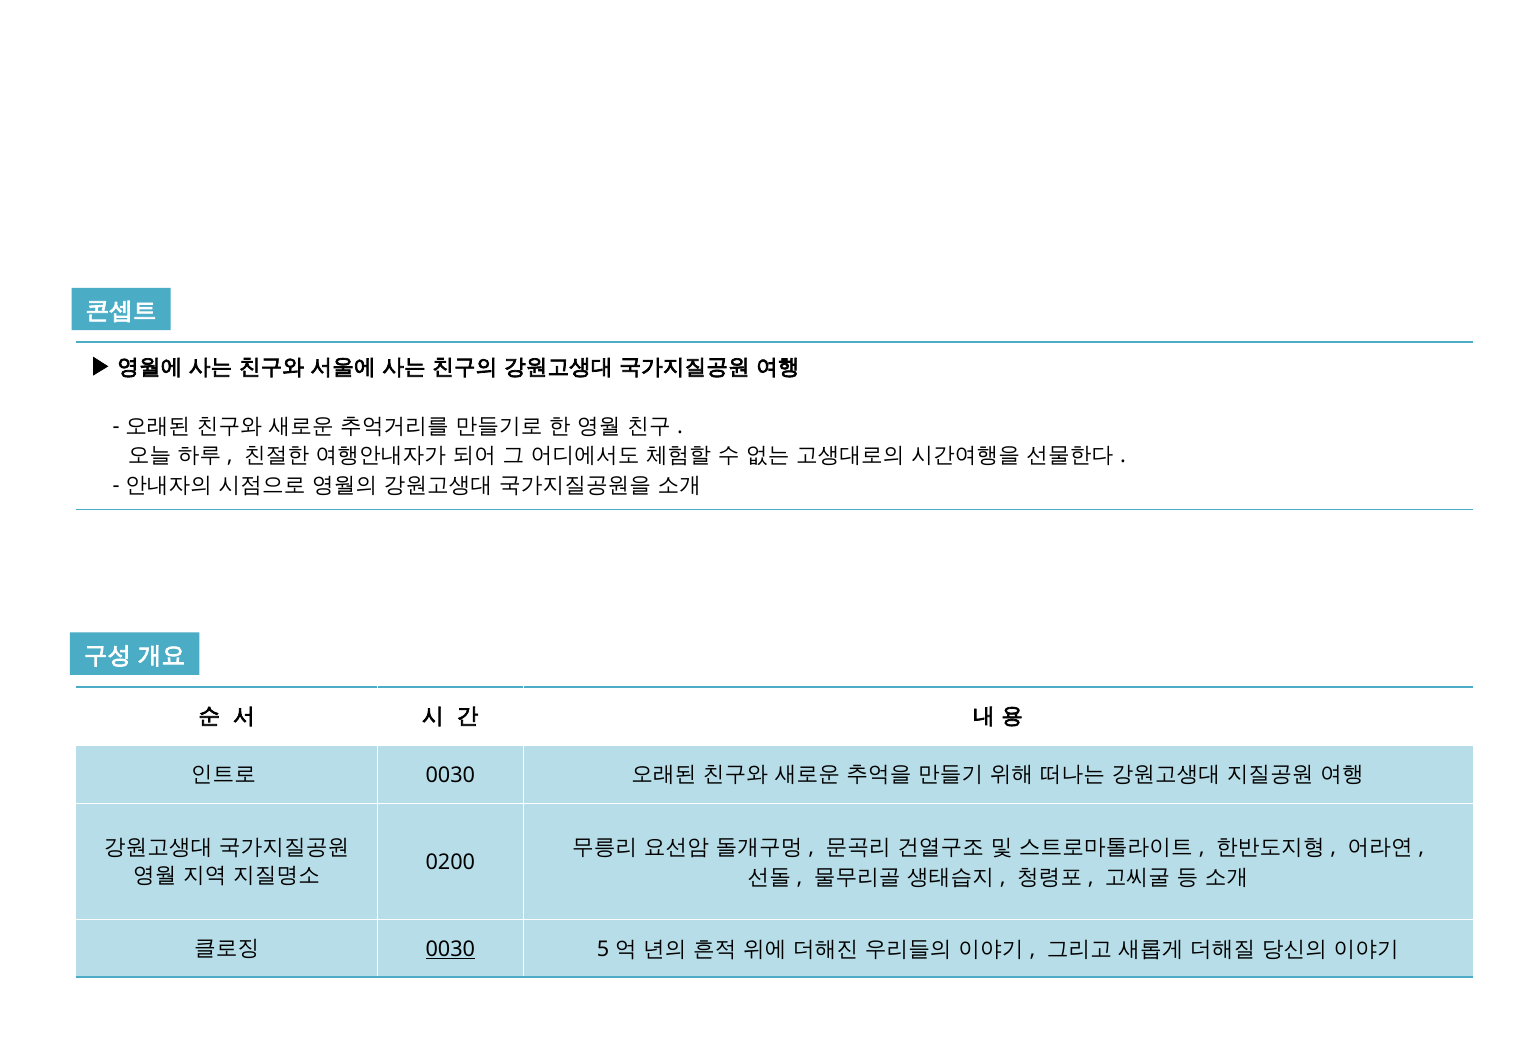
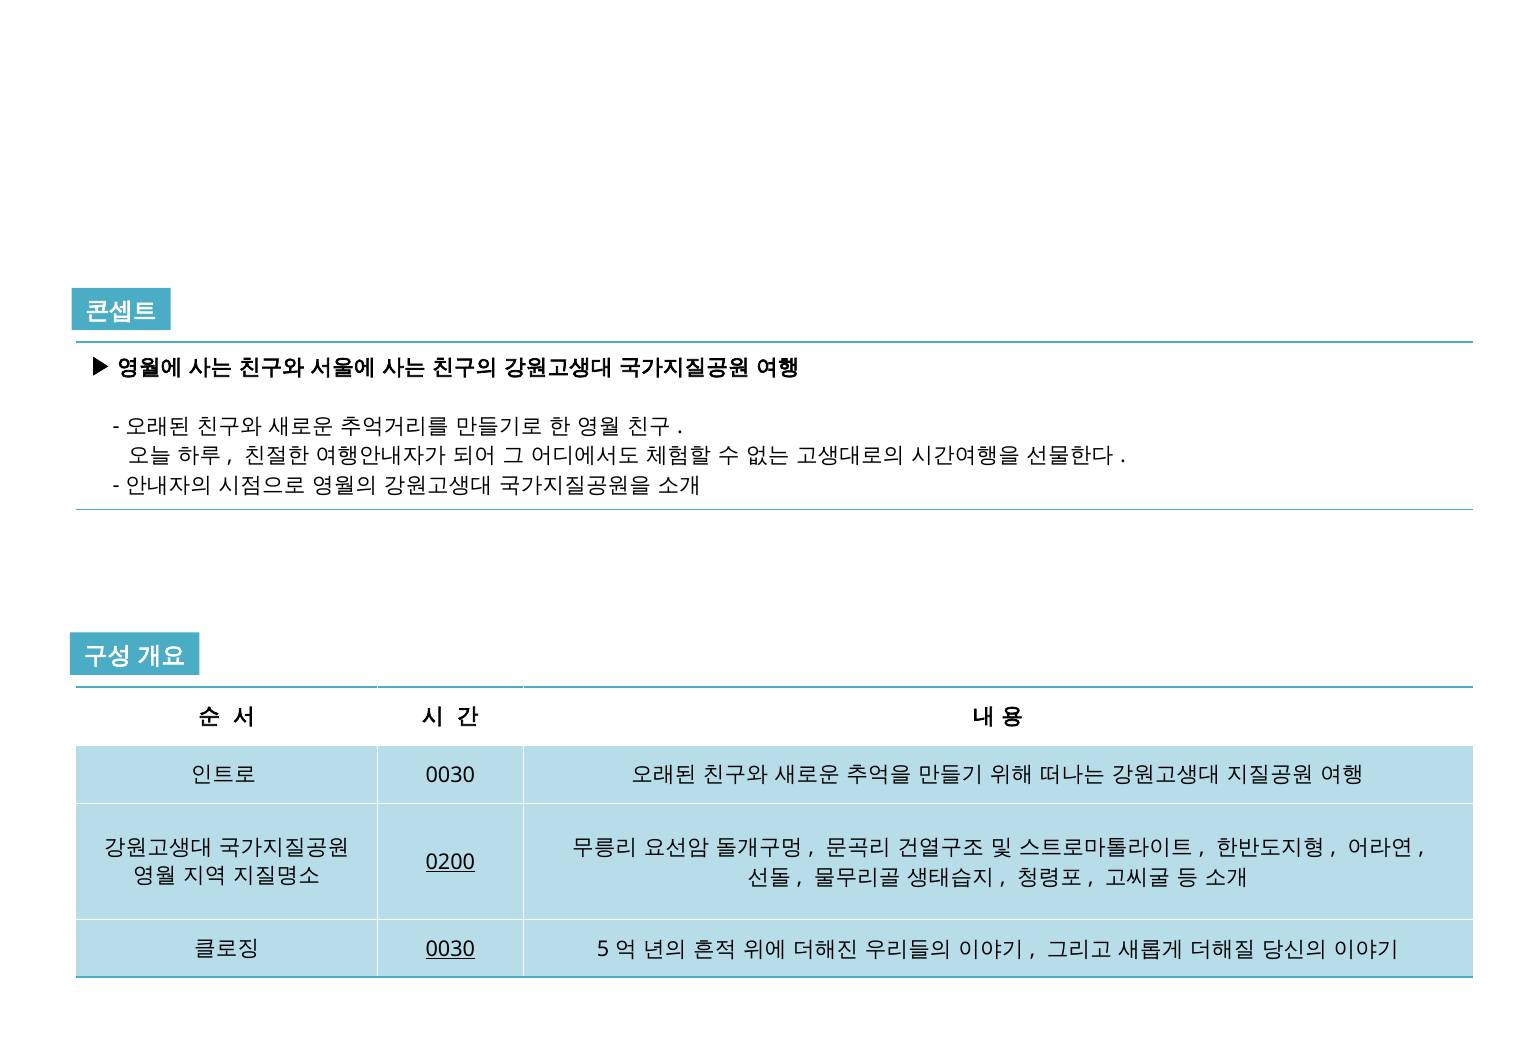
0200 underline: none -> present
